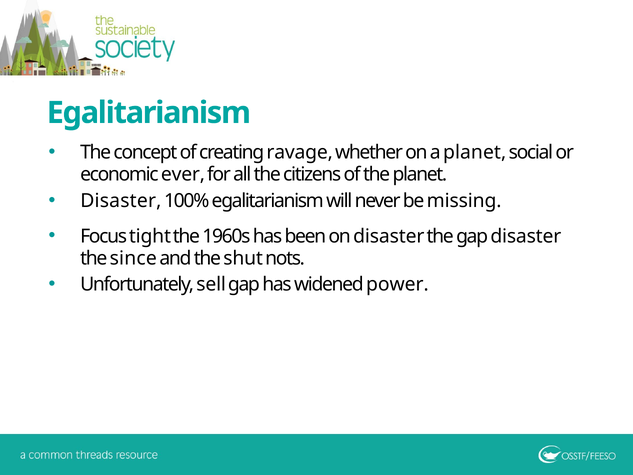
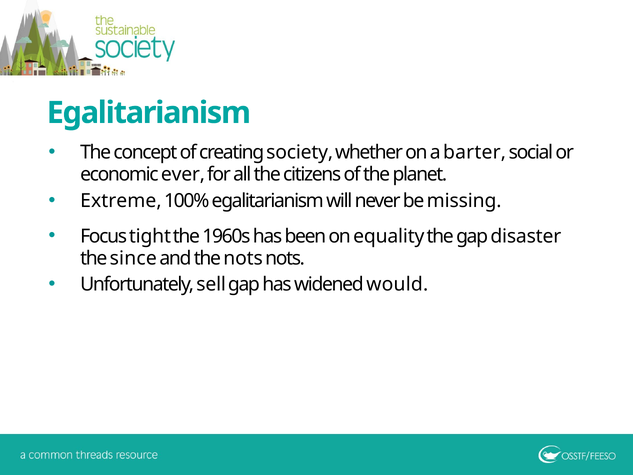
ravage: ravage -> society
a planet: planet -> barter
Disaster at (121, 201): Disaster -> Extreme
on disaster: disaster -> equality
the shut: shut -> nots
power: power -> would
